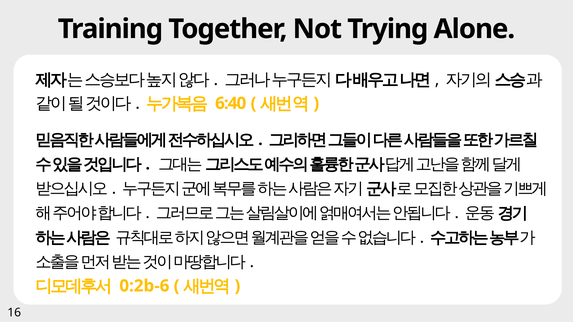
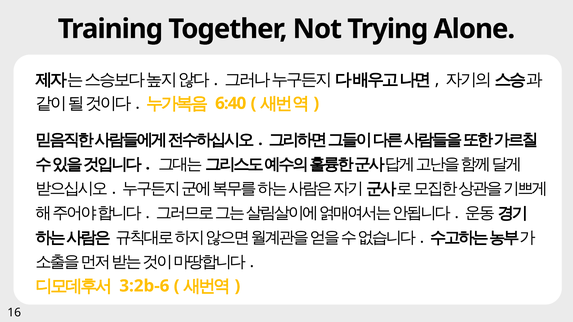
0:2b-6: 0:2b-6 -> 3:2b-6
